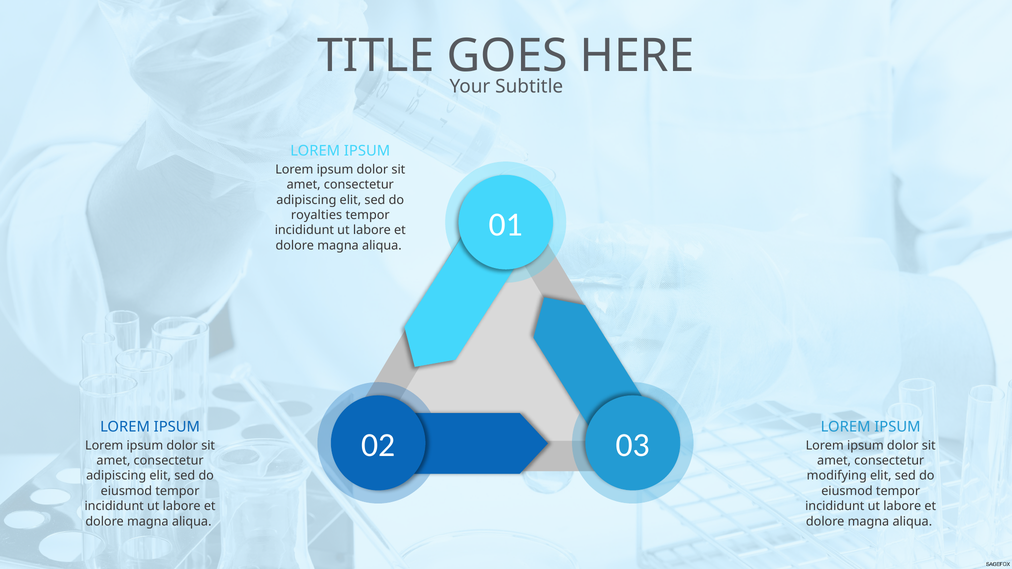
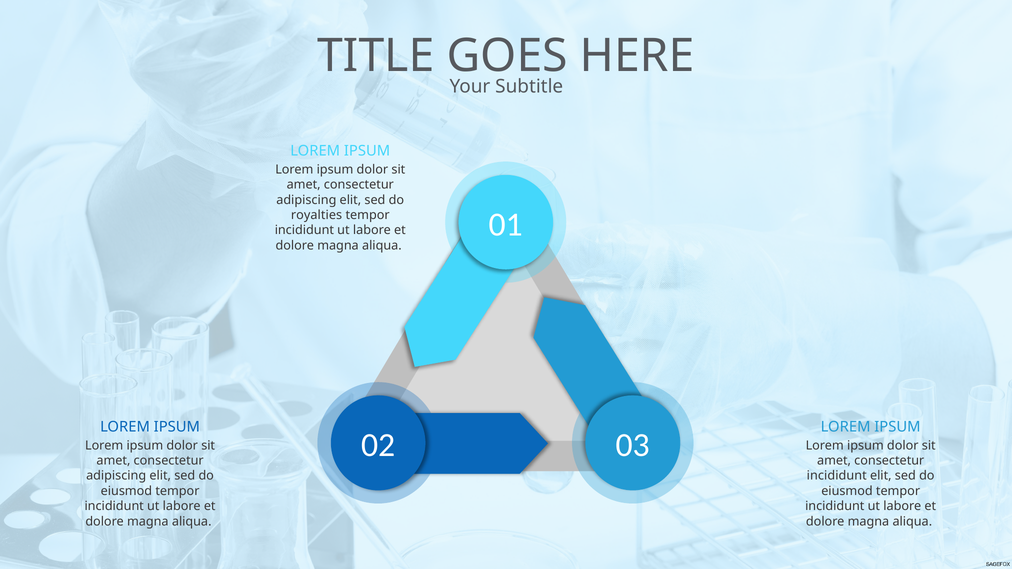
modifying at (837, 476): modifying -> incididunt
